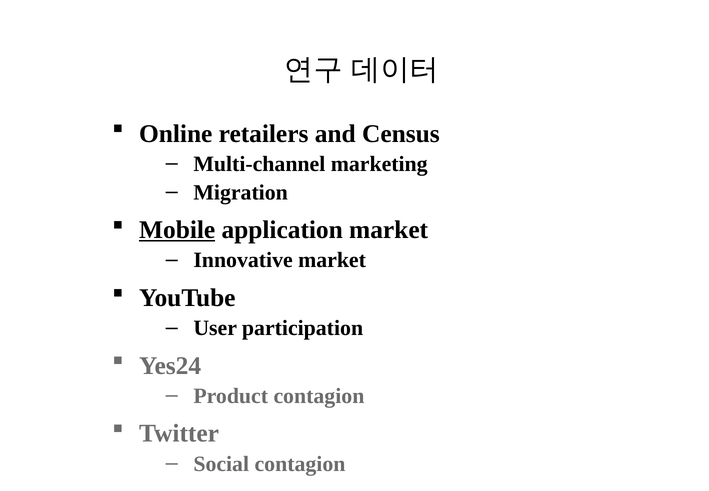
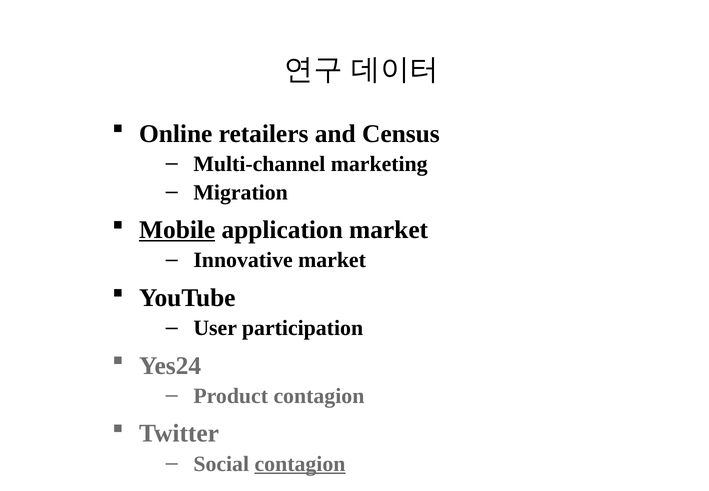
contagion at (300, 464) underline: none -> present
